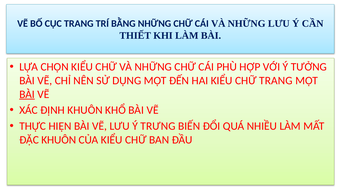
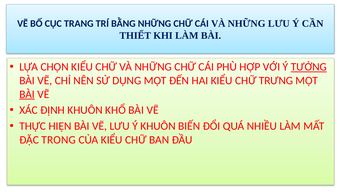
TƯỞNG underline: none -> present
CHỮ TRANG: TRANG -> TRƯNG
Ý TRƯNG: TRƯNG -> KHUÔN
ĐẶC KHUÔN: KHUÔN -> TRONG
